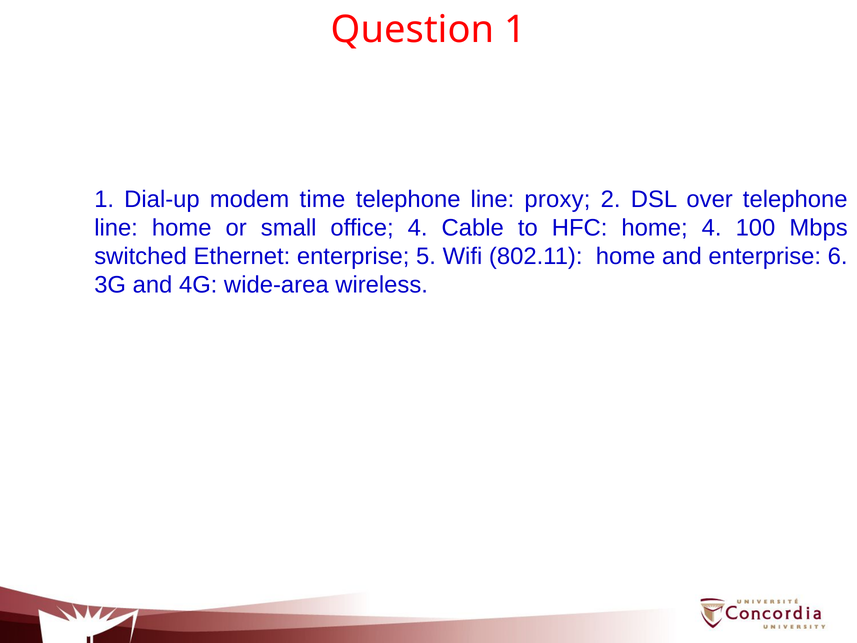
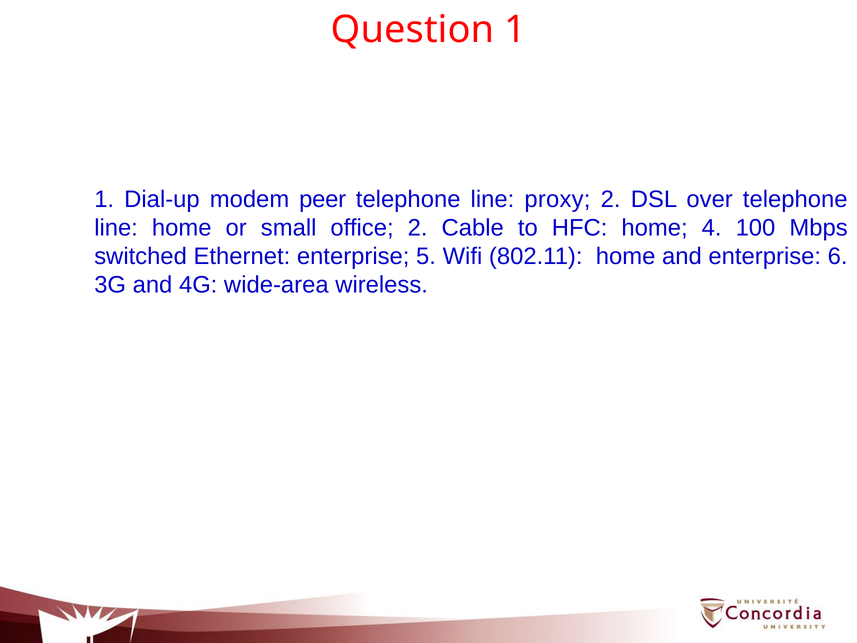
time: time -> peer
office 4: 4 -> 2
